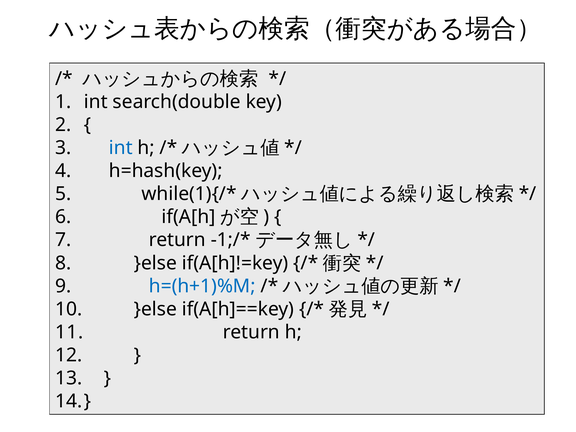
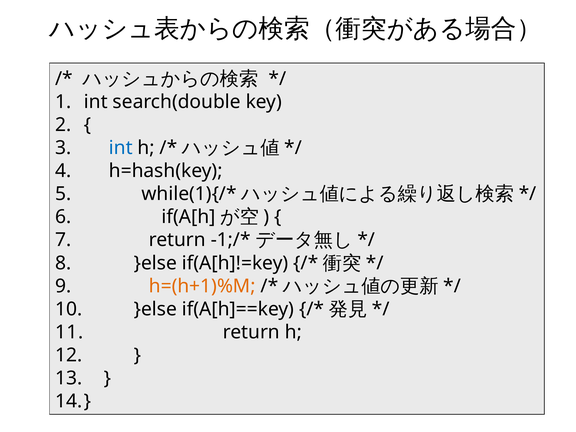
h=(h+1)%M colour: blue -> orange
